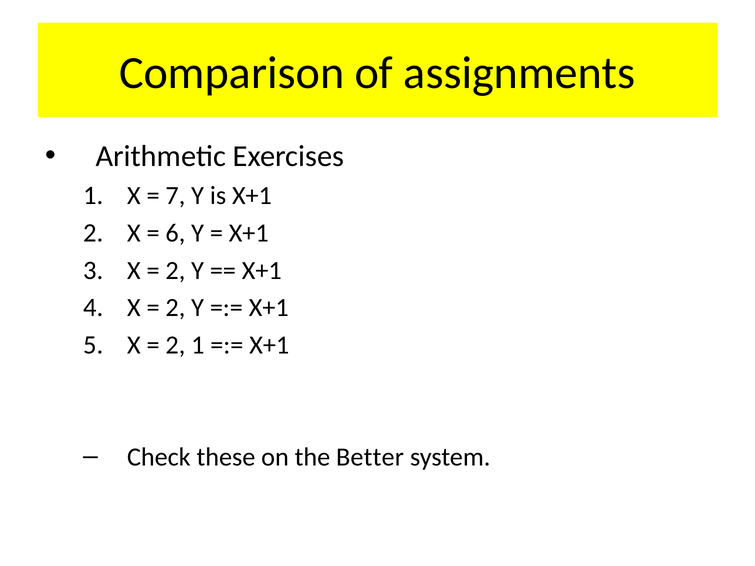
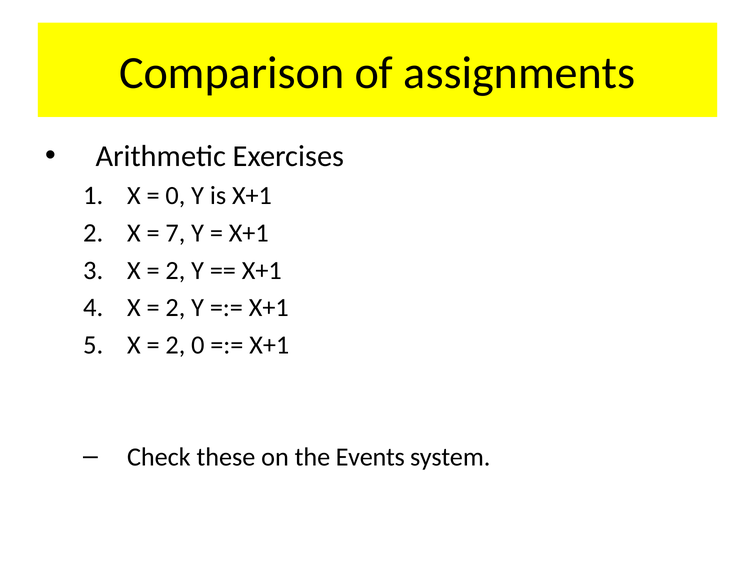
7 at (175, 196): 7 -> 0
6: 6 -> 7
2 1: 1 -> 0
Better: Better -> Events
